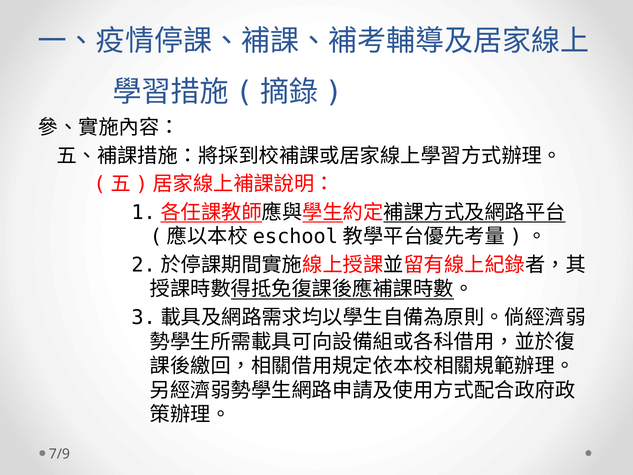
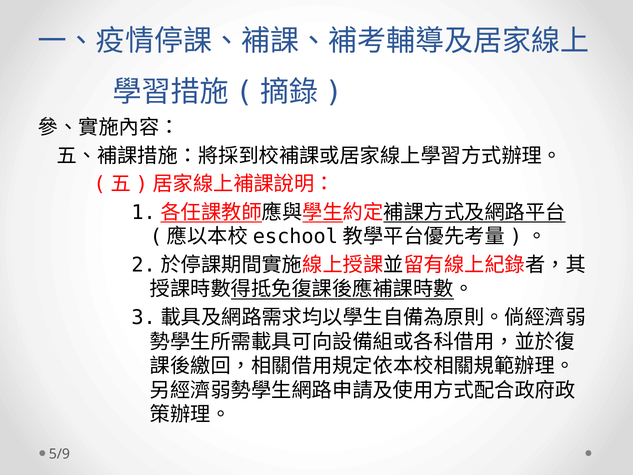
7/9: 7/9 -> 5/9
